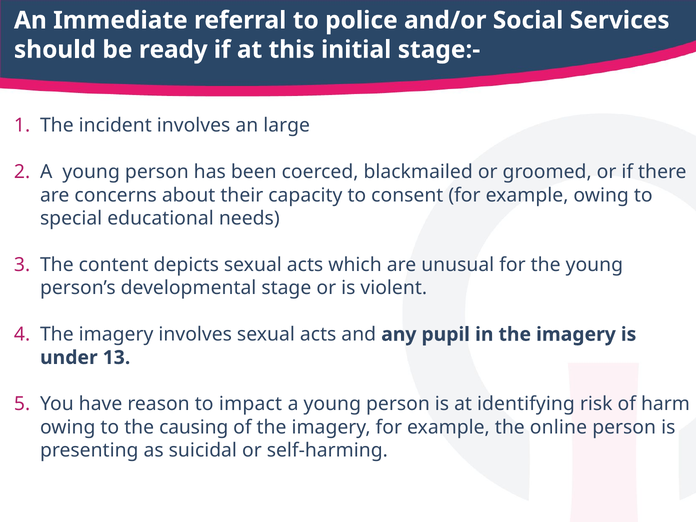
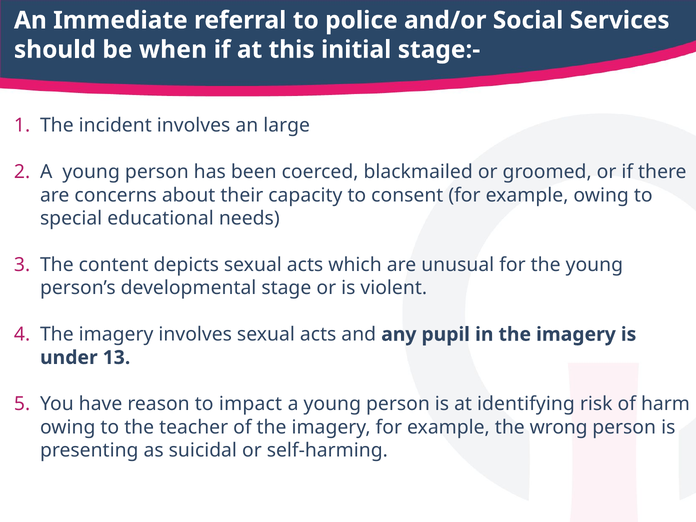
ready: ready -> when
causing: causing -> teacher
online: online -> wrong
